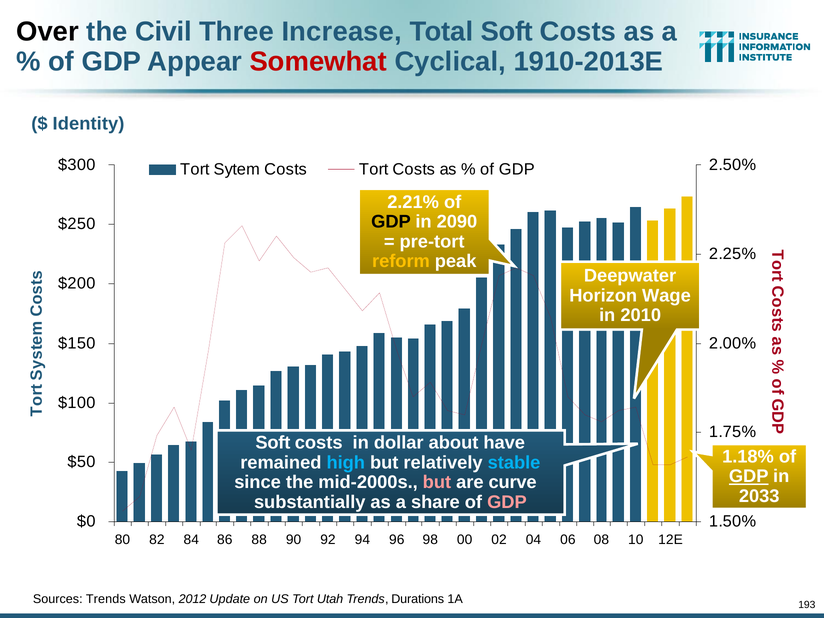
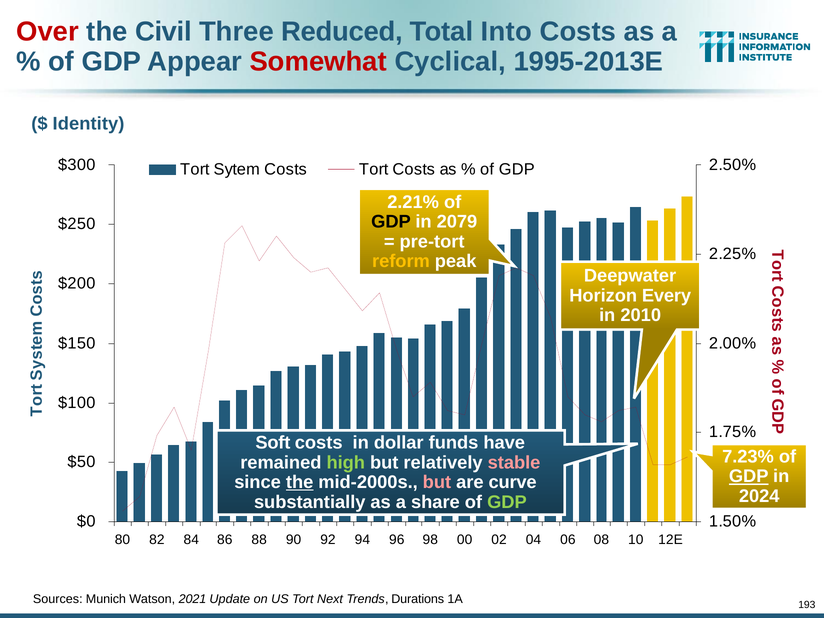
Over colour: black -> red
Increase: Increase -> Reduced
Total Soft: Soft -> Into
1910-2013E: 1910-2013E -> 1995-2013E
2090: 2090 -> 2079
Wage: Wage -> Every
about: about -> funds
1.18%: 1.18% -> 7.23%
high colour: light blue -> light green
stable colour: light blue -> pink
the at (300, 482) underline: none -> present
2033: 2033 -> 2024
GDP at (507, 502) colour: pink -> light green
Sources Trends: Trends -> Munich
2012: 2012 -> 2021
Utah: Utah -> Next
